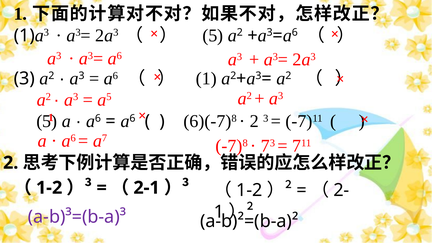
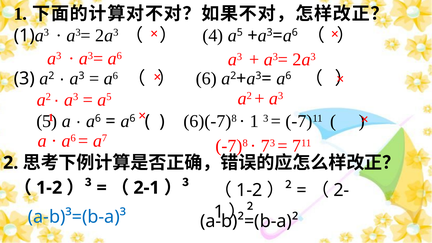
5 at (213, 35): 5 -> 4
2 at (240, 33): 2 -> 5
1 at (206, 79): 1 -> 6
2 at (288, 76): 2 -> 6
2 at (254, 121): 2 -> 1
a-b)³=(b-a)³ colour: purple -> blue
